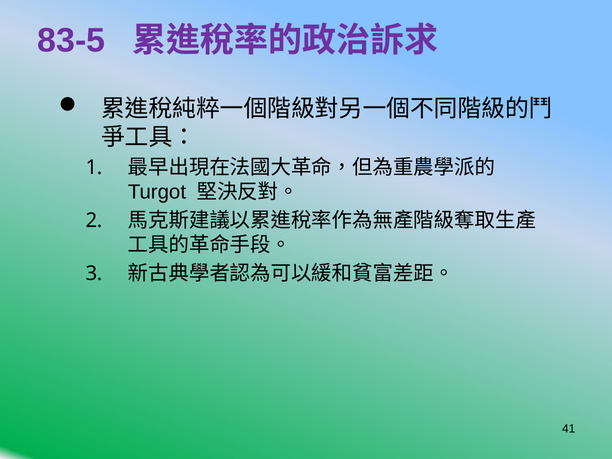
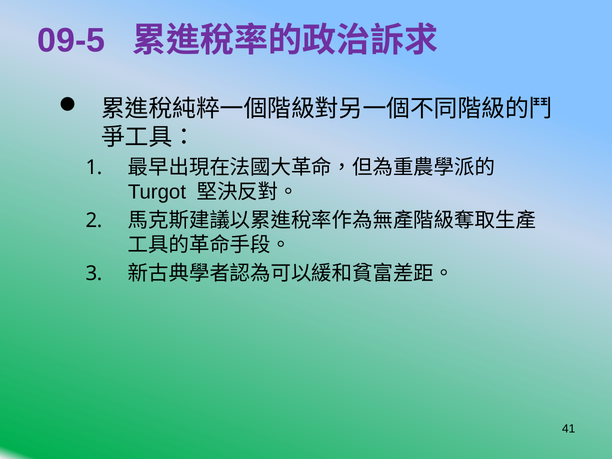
83-5: 83-5 -> 09-5
